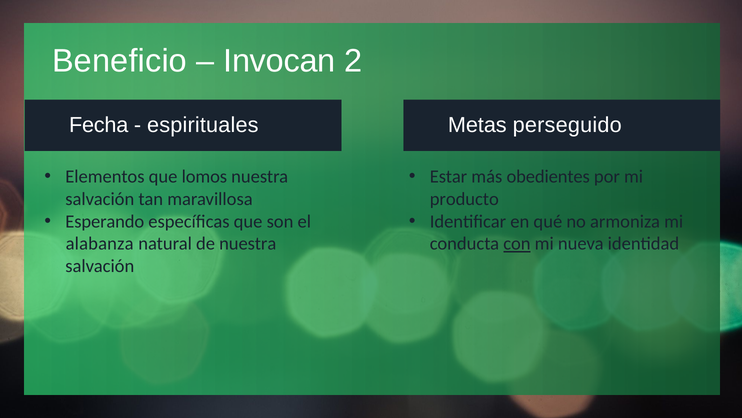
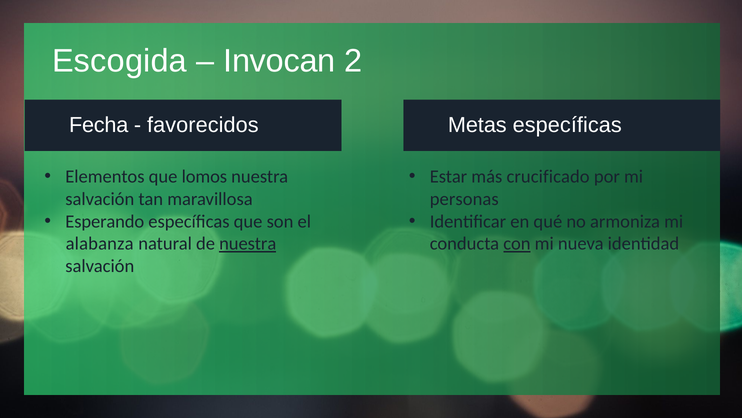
Beneficio: Beneficio -> Escogida
espirituales: espirituales -> favorecidos
Metas perseguido: perseguido -> específicas
obedientes: obedientes -> crucificado
producto: producto -> personas
nuestra at (248, 243) underline: none -> present
